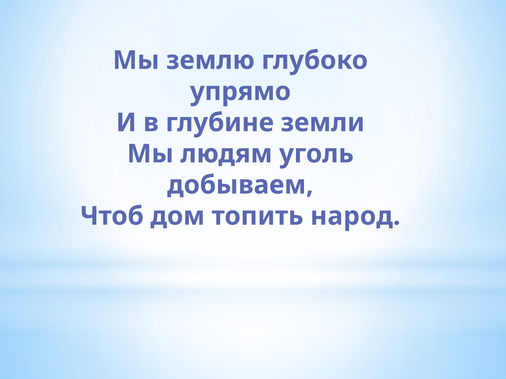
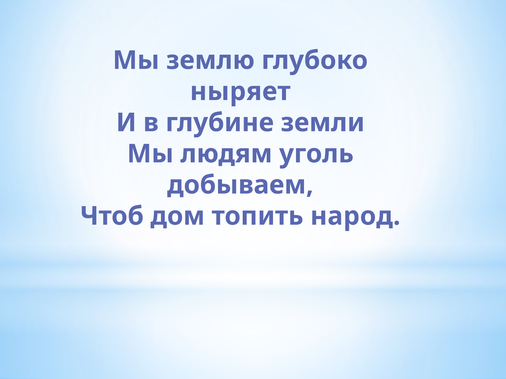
упрямо: упрямо -> ныряет
